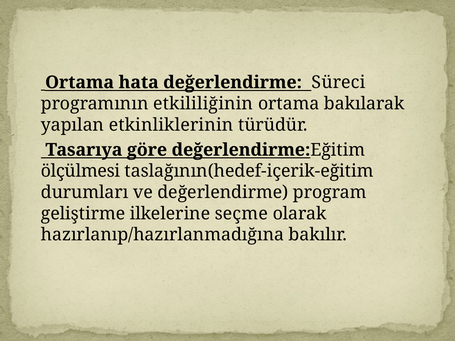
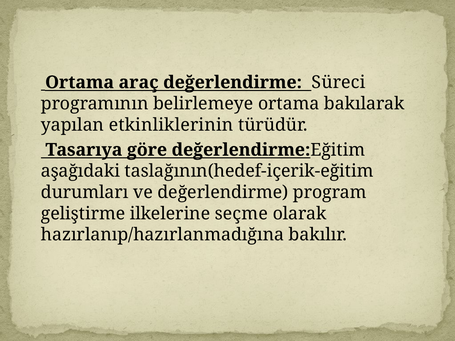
hata: hata -> araç
etkililiğinin: etkililiğinin -> belirlemeye
ölçülmesi: ölçülmesi -> aşağıdaki
